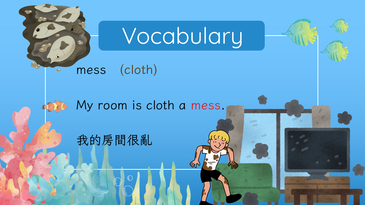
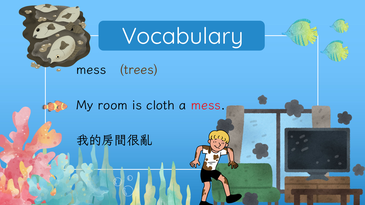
cloth at (139, 70): cloth -> trees
